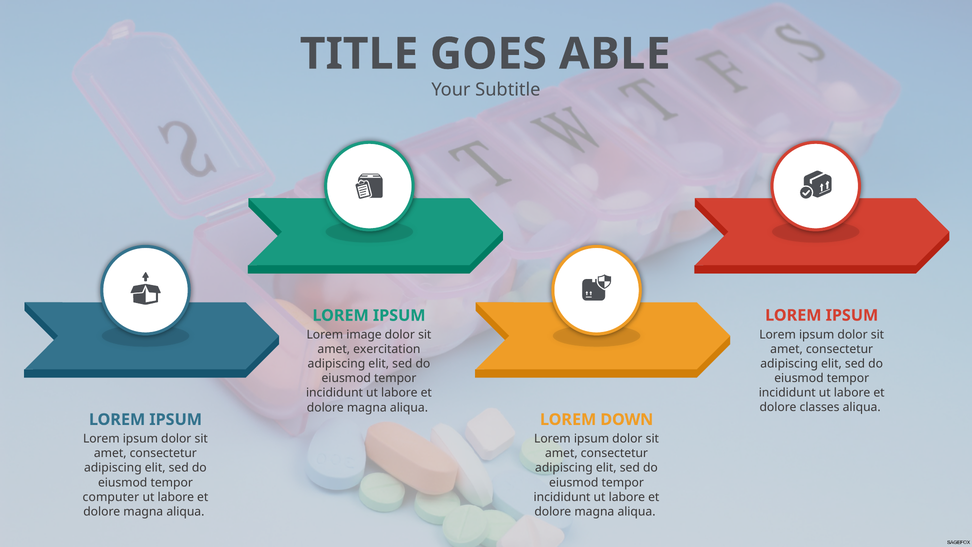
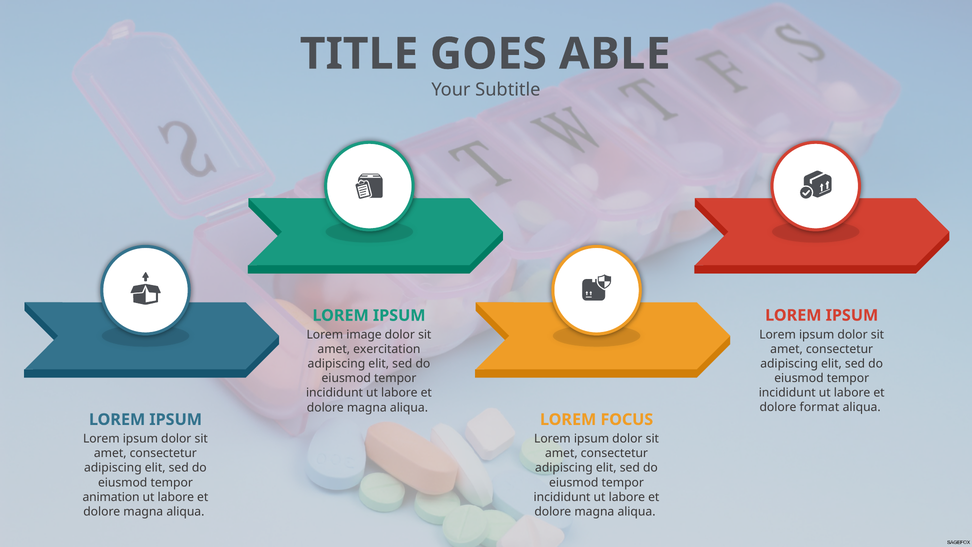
classes: classes -> format
DOWN: DOWN -> FOCUS
computer: computer -> animation
